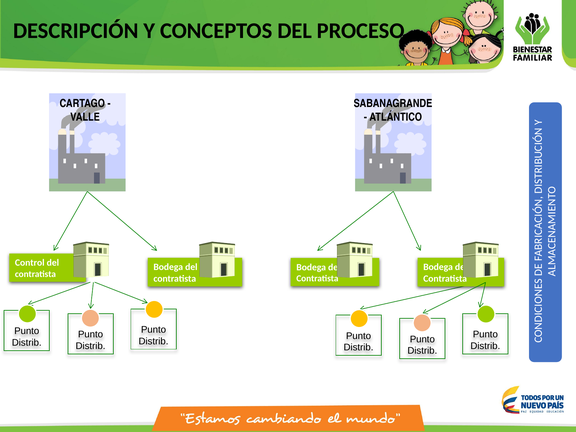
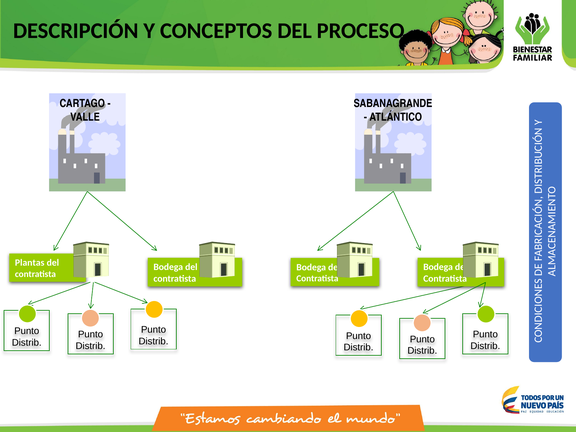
Control: Control -> Plantas
